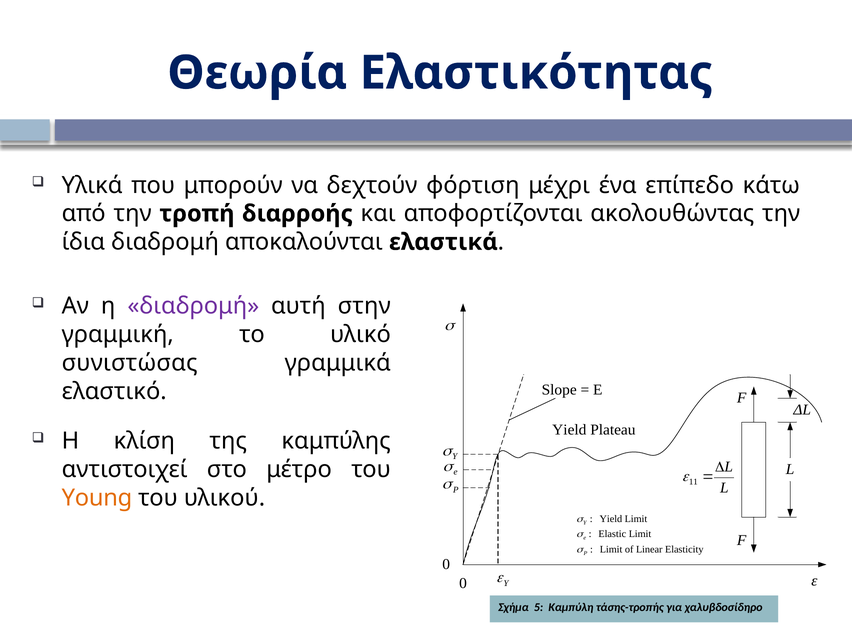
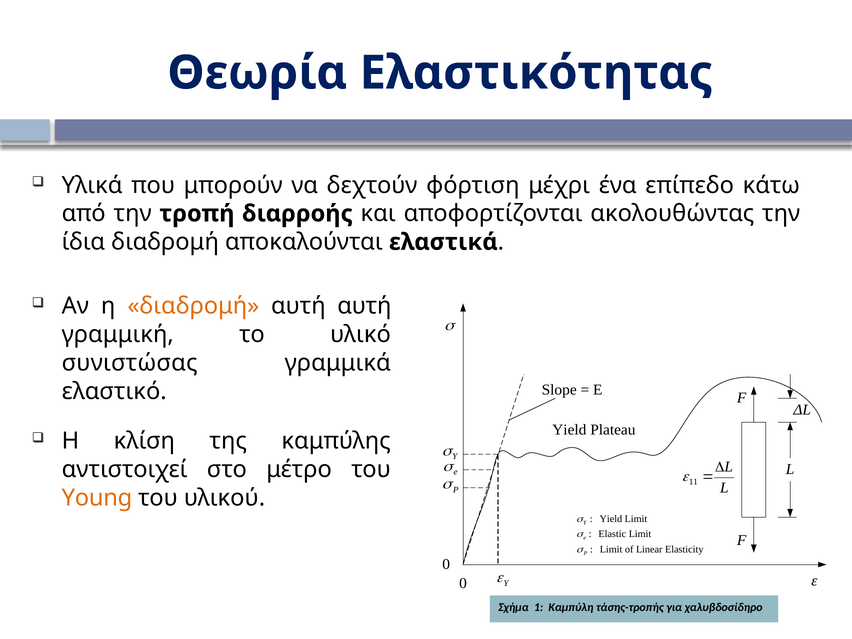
διαδρομή at (193, 306) colour: purple -> orange
αυτή στην: στην -> αυτή
5: 5 -> 1
